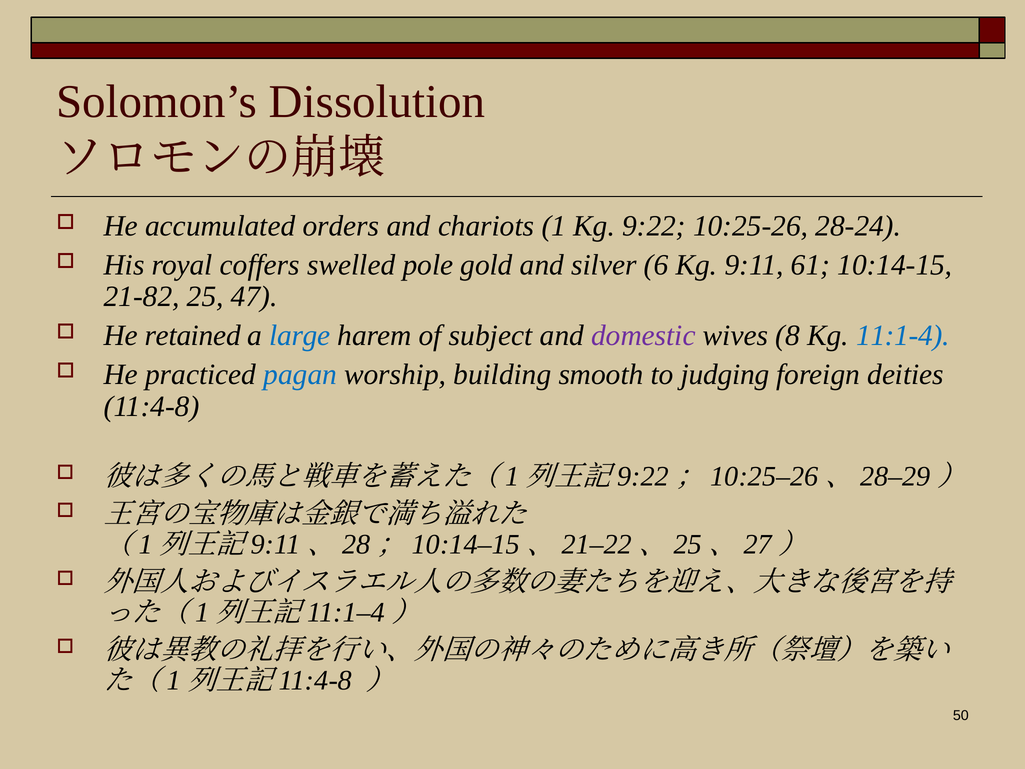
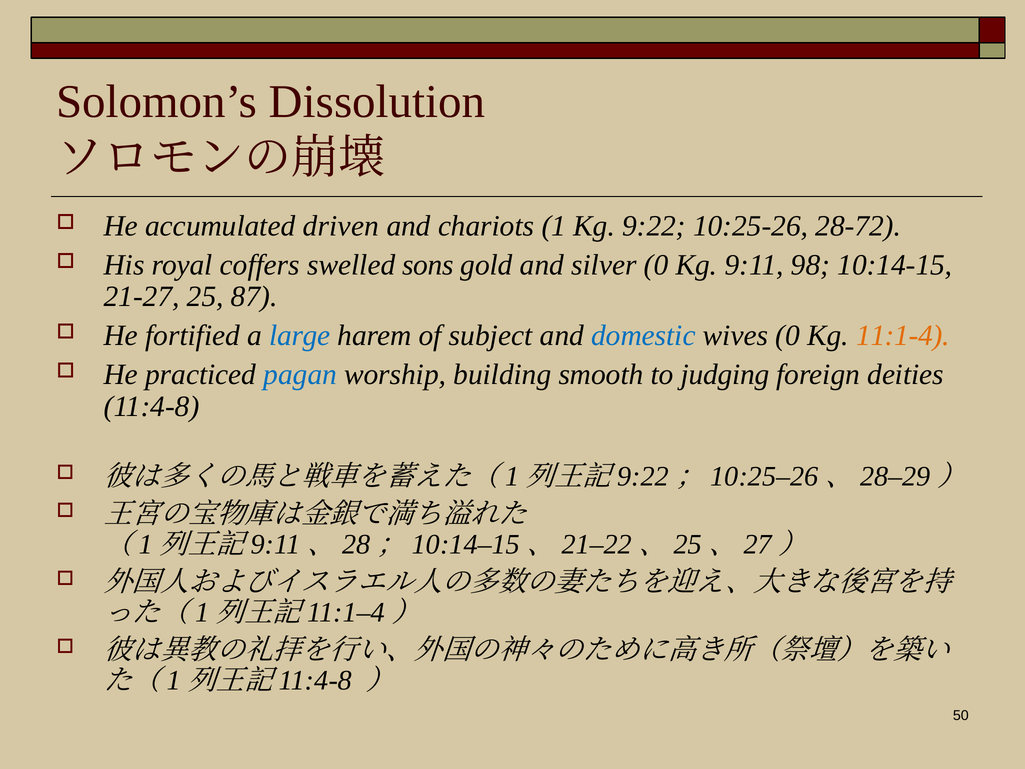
orders: orders -> driven
28-24: 28-24 -> 28-72
pole: pole -> sons
silver 6: 6 -> 0
61: 61 -> 98
21-82: 21-82 -> 21-27
47: 47 -> 87
retained: retained -> fortified
domestic colour: purple -> blue
wives 8: 8 -> 0
11:1-4 colour: blue -> orange
